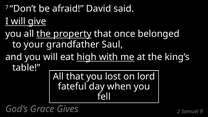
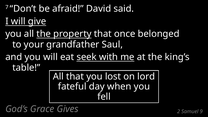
high: high -> seek
